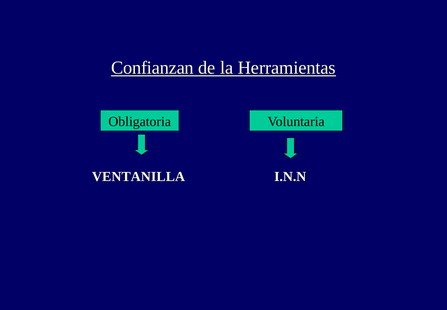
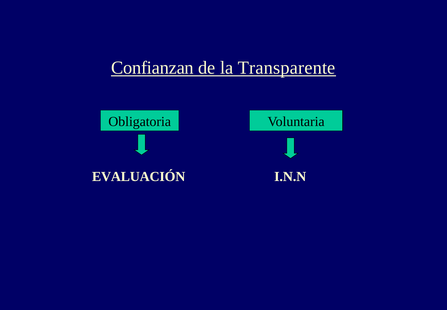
Herramientas: Herramientas -> Transparente
VENTANILLA: VENTANILLA -> EVALUACIÓN
